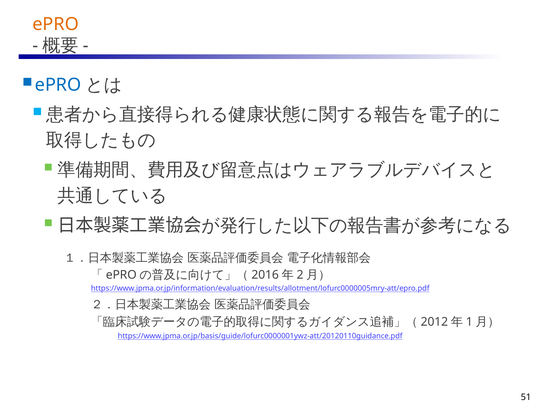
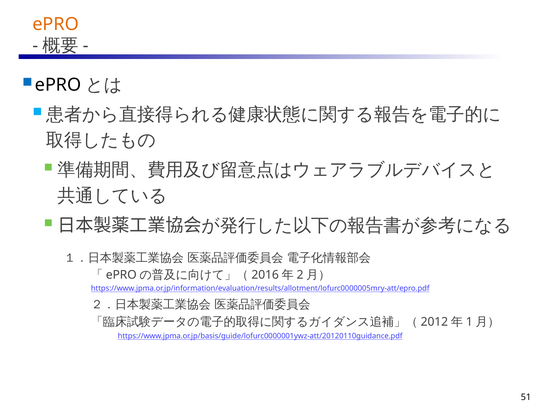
ePRO at (58, 85) colour: blue -> black
